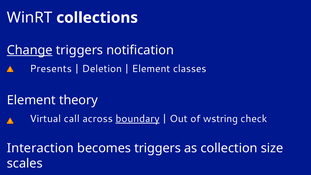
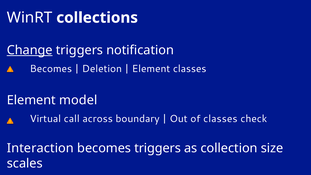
Presents at (51, 69): Presents -> Becomes
theory: theory -> model
boundary underline: present -> none
of wstring: wstring -> classes
